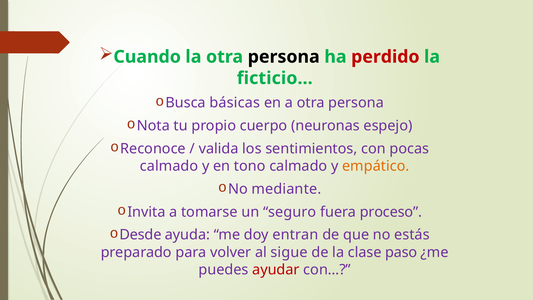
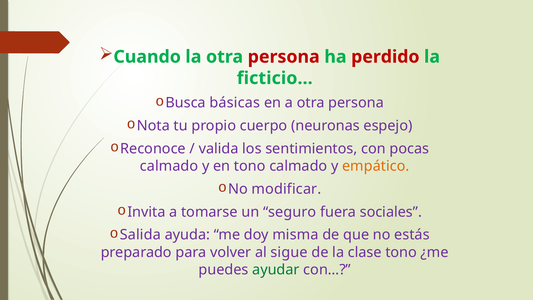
persona at (284, 57) colour: black -> red
mediante: mediante -> modificar
proceso: proceso -> sociales
Desde: Desde -> Salida
entran: entran -> misma
clase paso: paso -> tono
ayudar colour: red -> green
